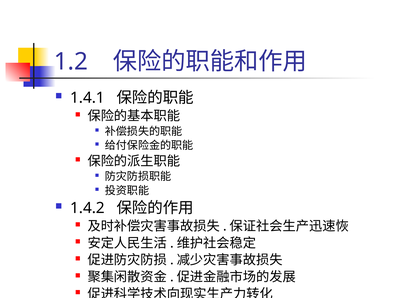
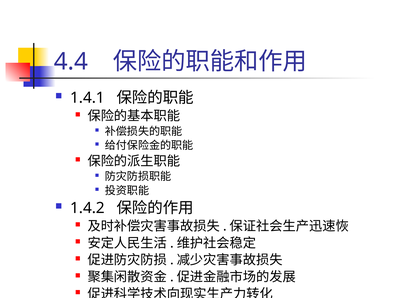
1.2: 1.2 -> 4.4
